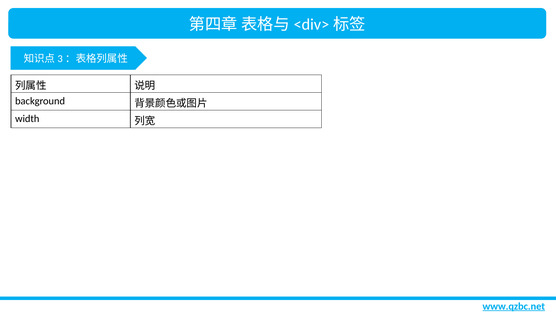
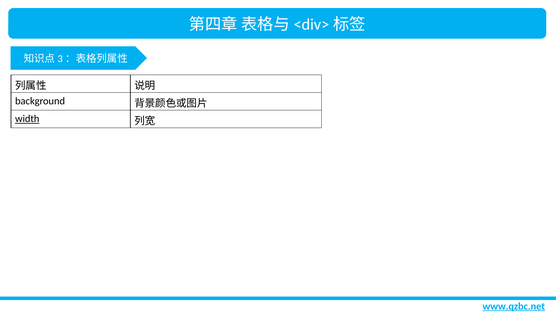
width underline: none -> present
